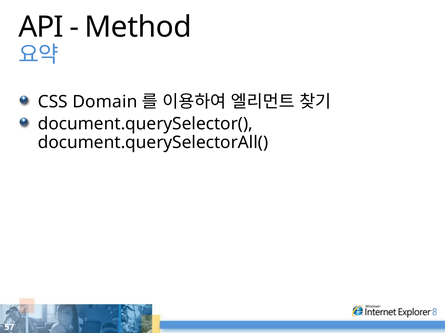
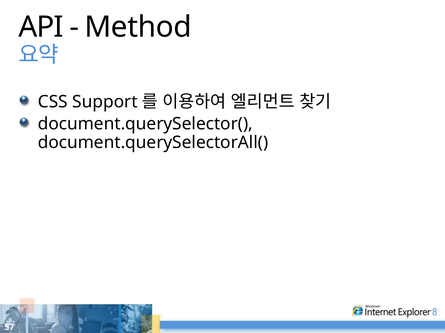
Domain: Domain -> Support
